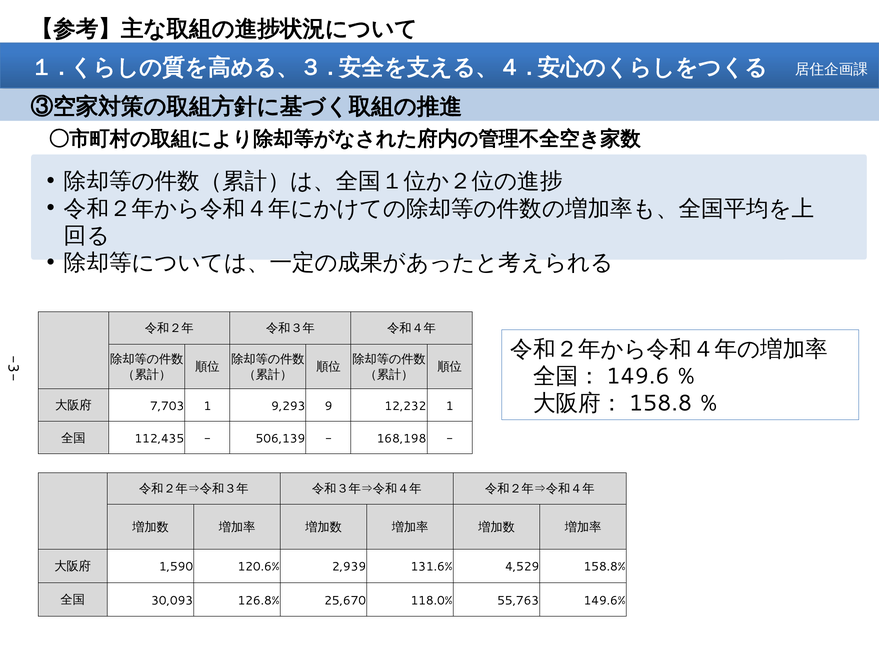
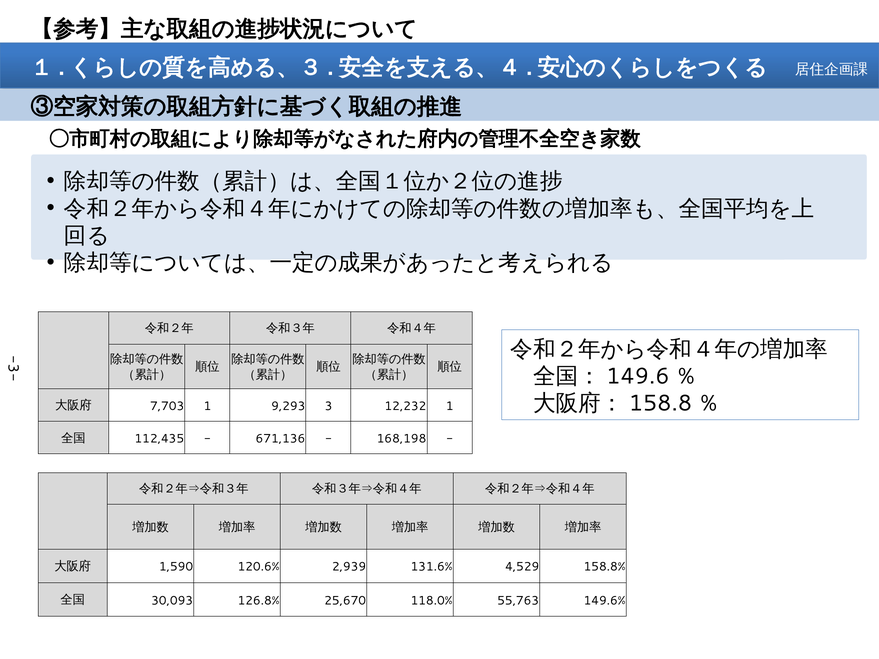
9,293 9: 9 -> 3
506,139: 506,139 -> 671,136
